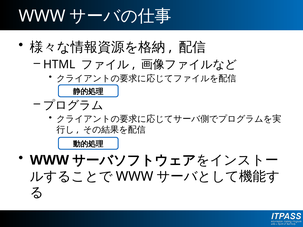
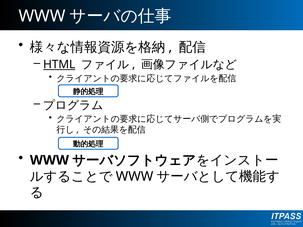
HTML underline: none -> present
